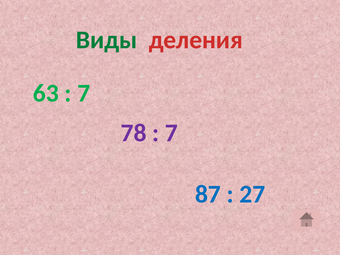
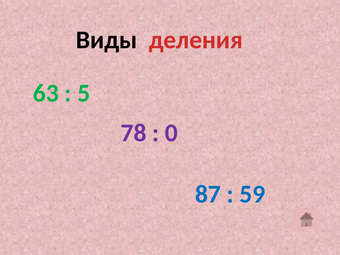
Виды colour: green -> black
7 at (84, 93): 7 -> 5
7 at (171, 133): 7 -> 0
27: 27 -> 59
